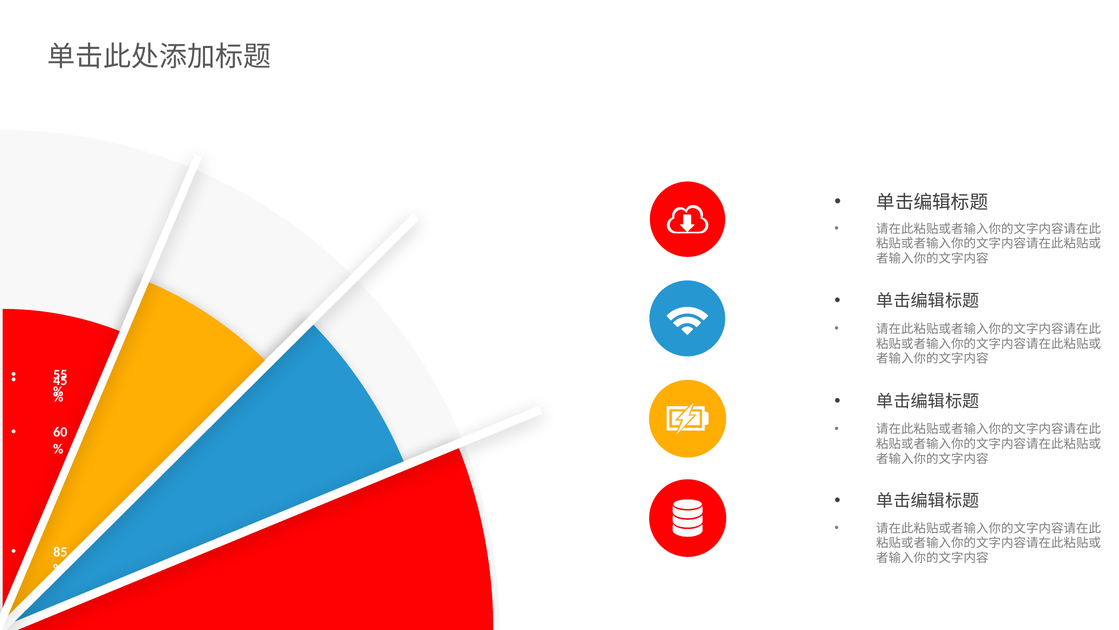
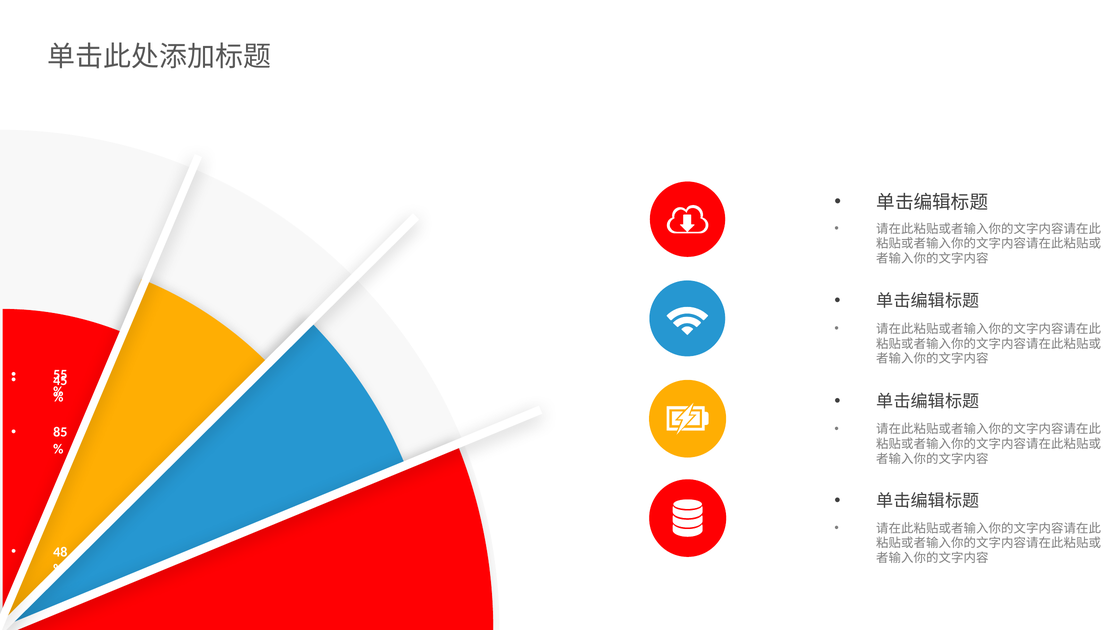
60: 60 -> 85
85: 85 -> 48
